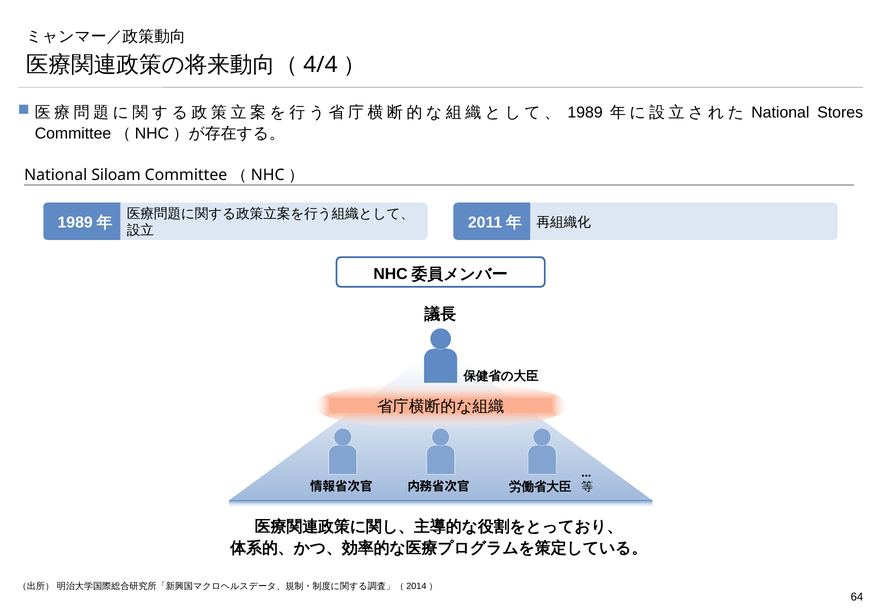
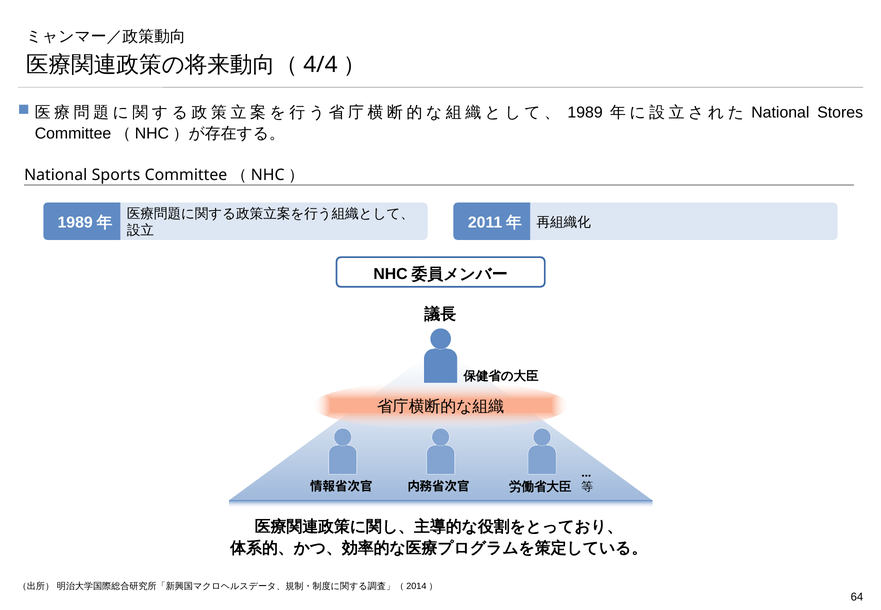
Siloam: Siloam -> Sports
